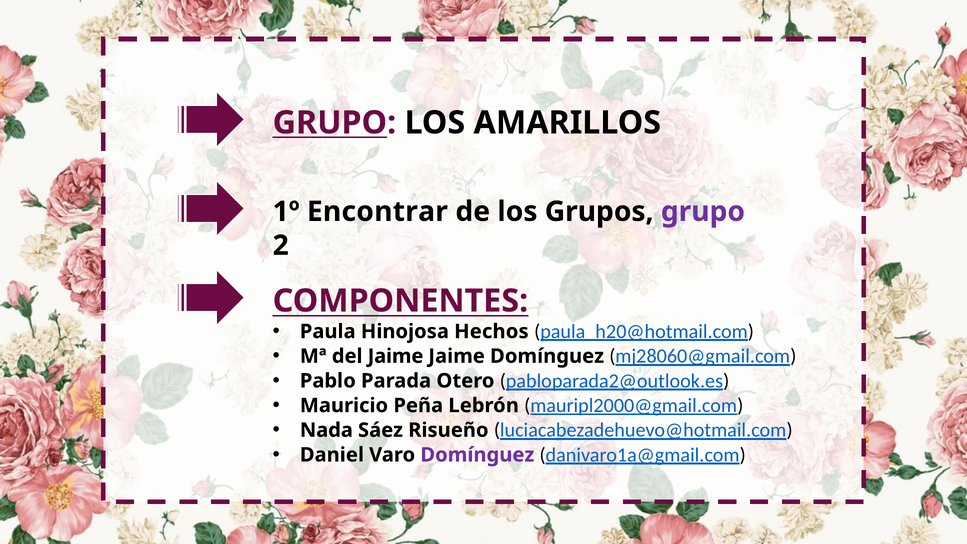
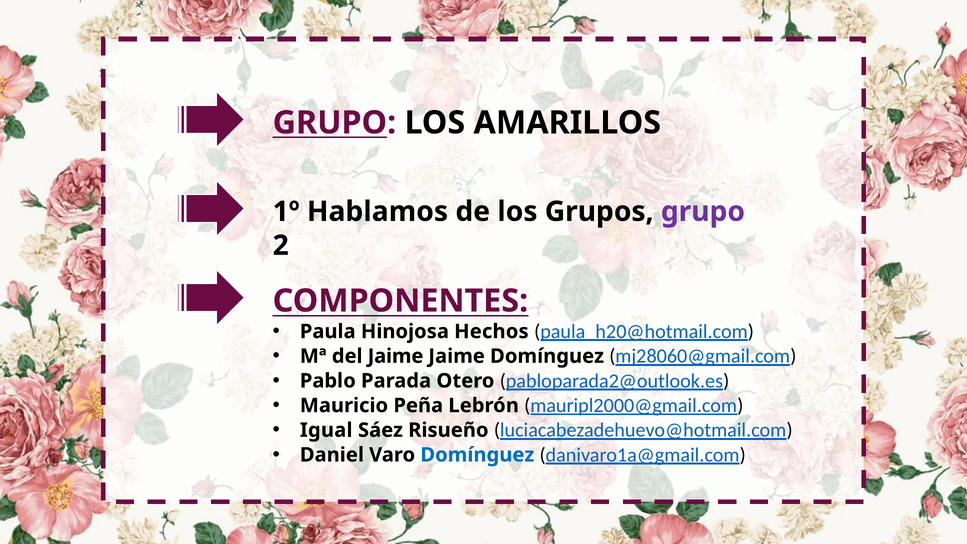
Encontrar: Encontrar -> Hablamos
Nada: Nada -> Igual
Domínguez at (477, 455) colour: purple -> blue
